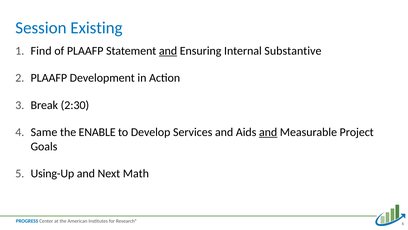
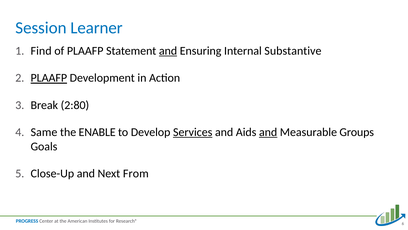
Existing: Existing -> Learner
PLAAFP at (49, 78) underline: none -> present
2:30: 2:30 -> 2:80
Services underline: none -> present
Project: Project -> Groups
Using-Up: Using-Up -> Close-Up
Math: Math -> From
